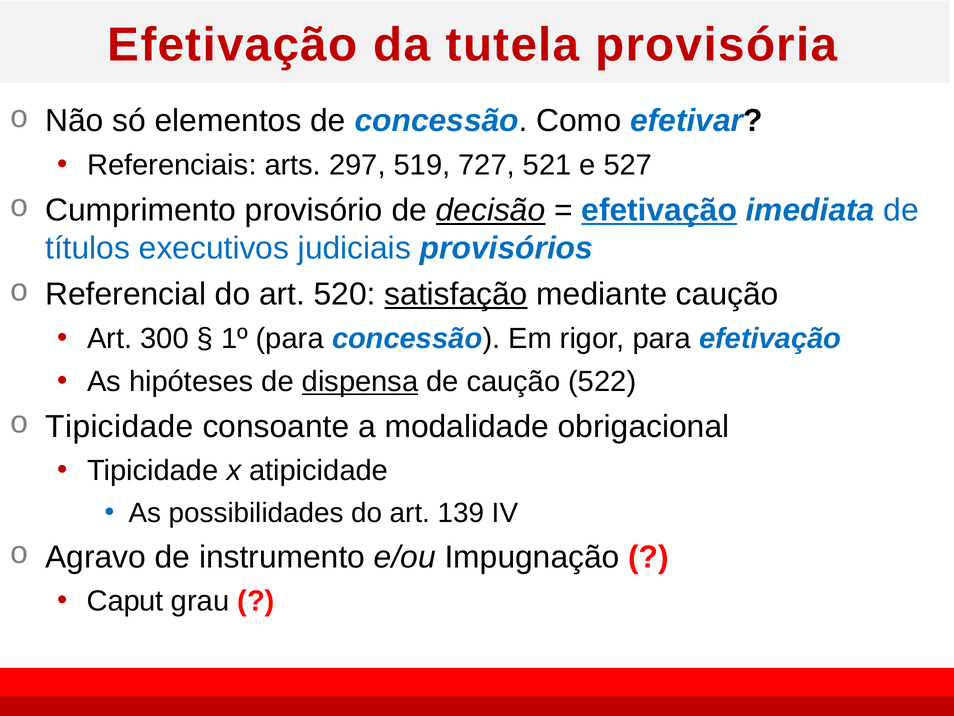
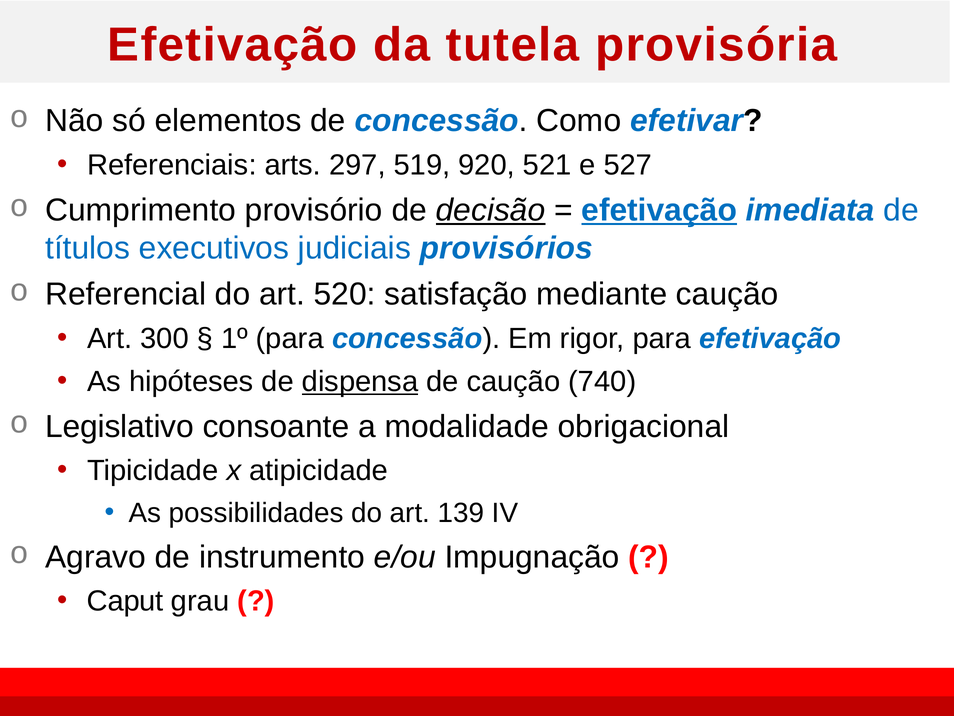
727: 727 -> 920
satisfação underline: present -> none
522: 522 -> 740
Tipicidade at (119, 426): Tipicidade -> Legislativo
